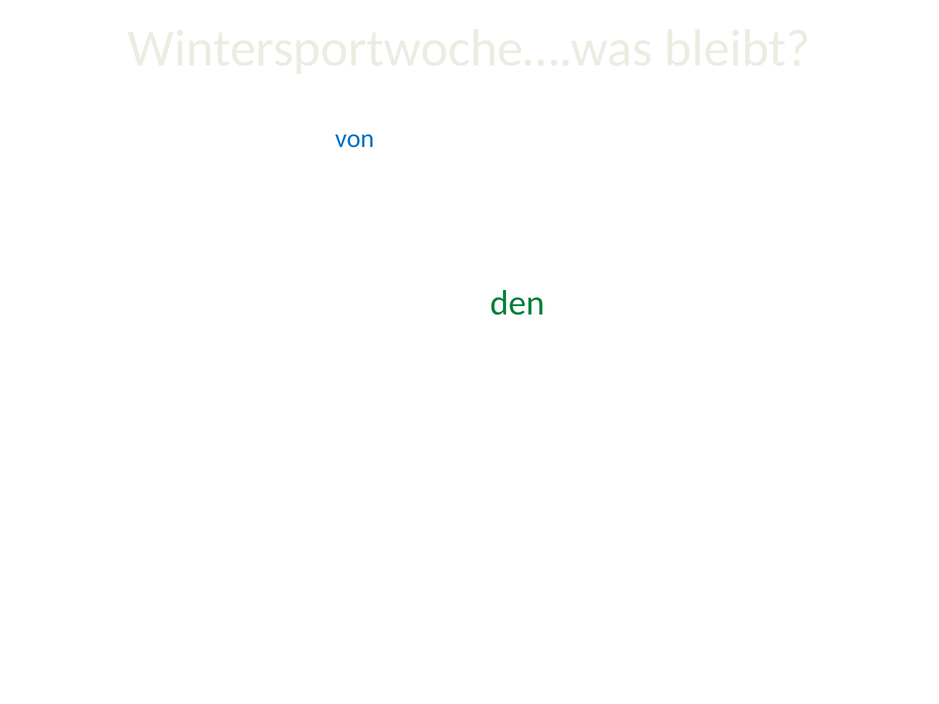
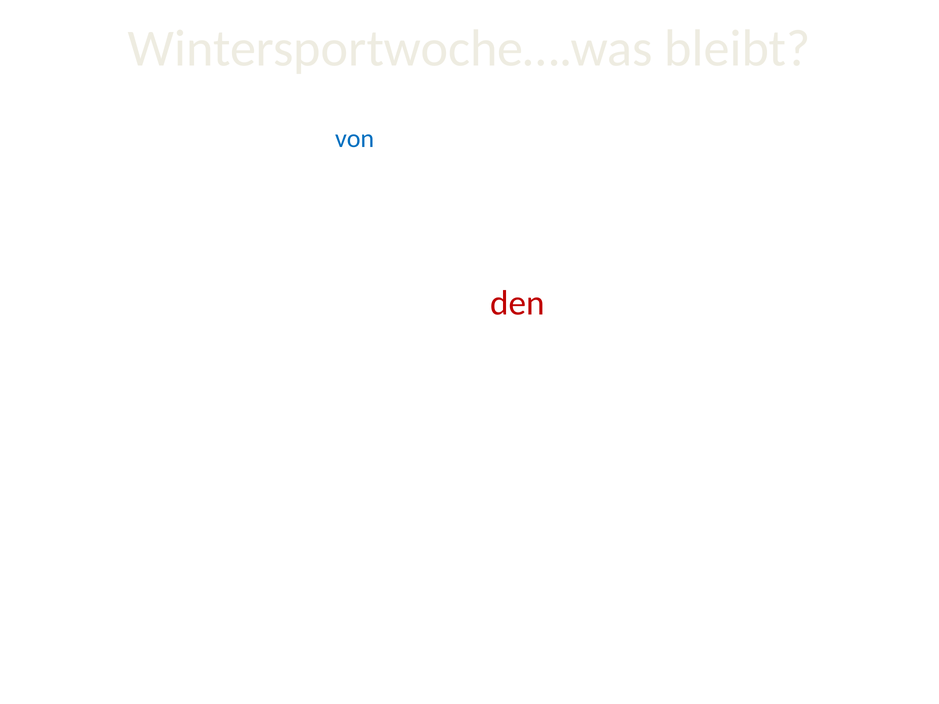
den colour: green -> red
